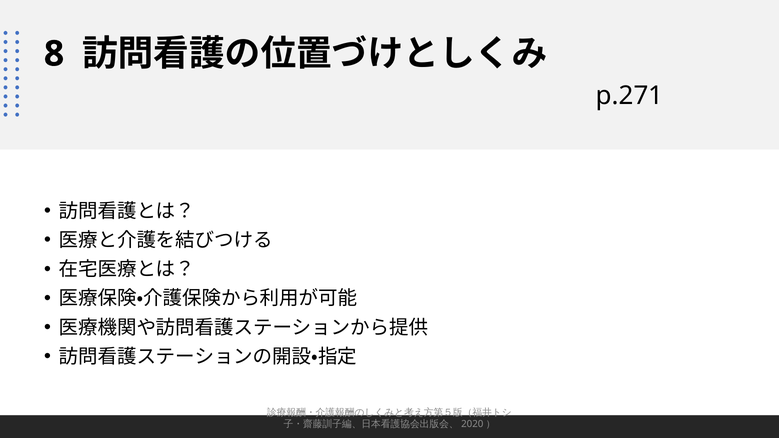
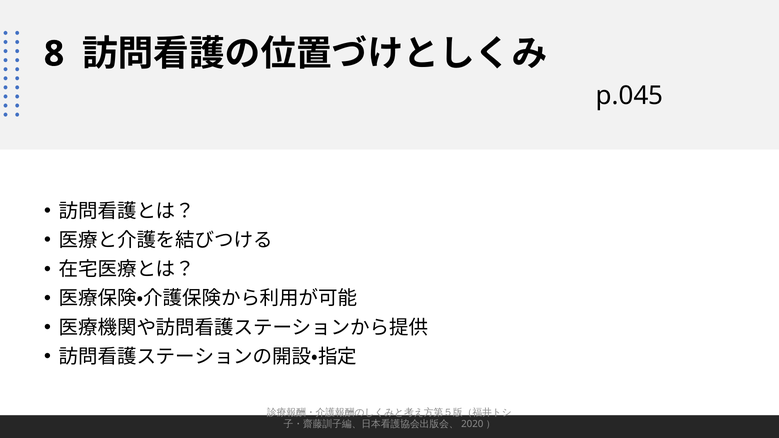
p.271: p.271 -> p.045
